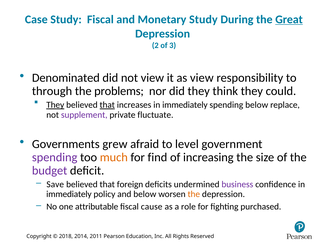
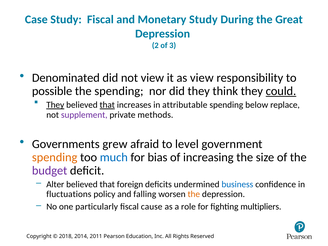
Great underline: present -> none
through: through -> possible
the problems: problems -> spending
could underline: none -> present
increases in immediately: immediately -> attributable
fluctuate: fluctuate -> methods
spending at (55, 157) colour: purple -> orange
much colour: orange -> blue
find: find -> bias
Save: Save -> Alter
business colour: purple -> blue
immediately at (69, 194): immediately -> fluctuations
and below: below -> falling
attributable: attributable -> particularly
purchased: purchased -> multipliers
